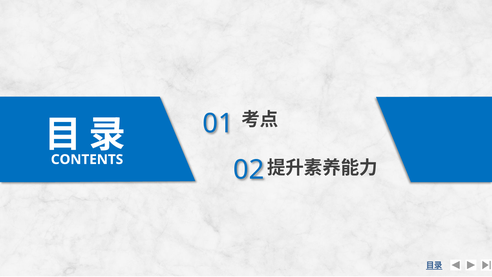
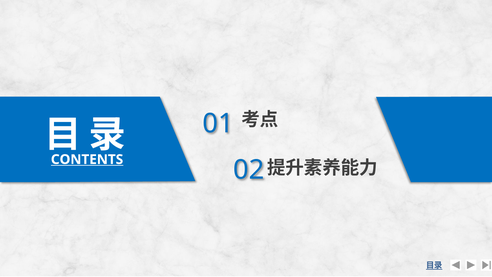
CONTENTS underline: none -> present
